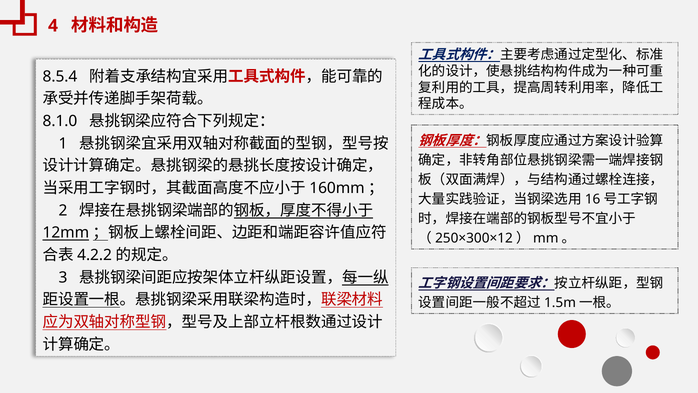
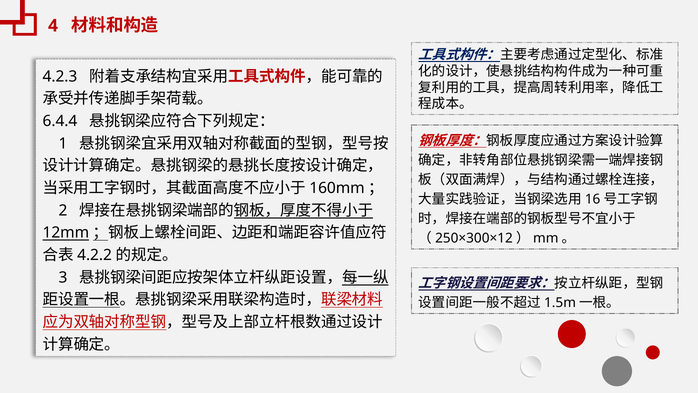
8.5.4: 8.5.4 -> 4.2.3
8.1.0: 8.1.0 -> 6.4.4
